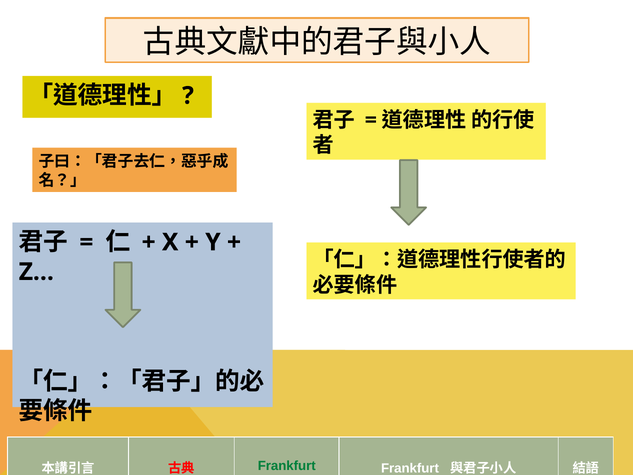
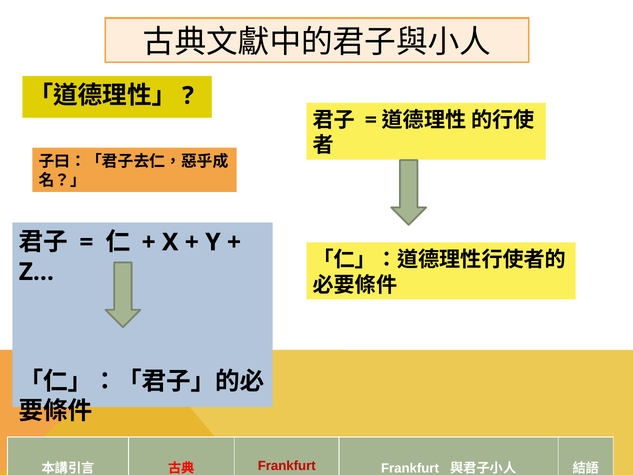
Frankfurt at (287, 465) colour: green -> red
